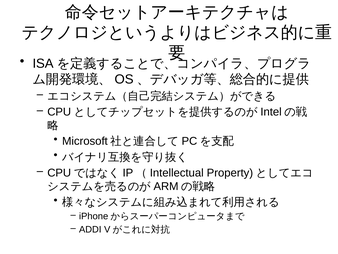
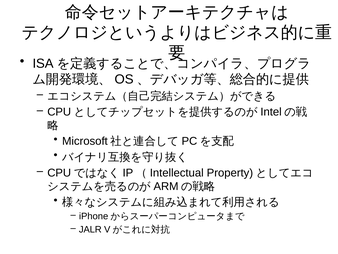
ADDI: ADDI -> JALR
